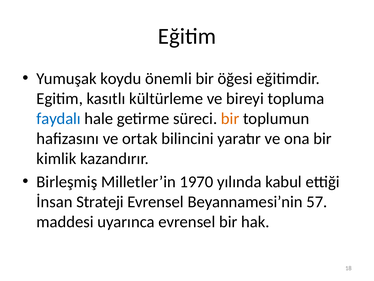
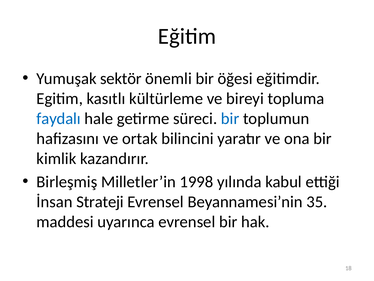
koydu: koydu -> sektör
bir at (230, 118) colour: orange -> blue
1970: 1970 -> 1998
57: 57 -> 35
